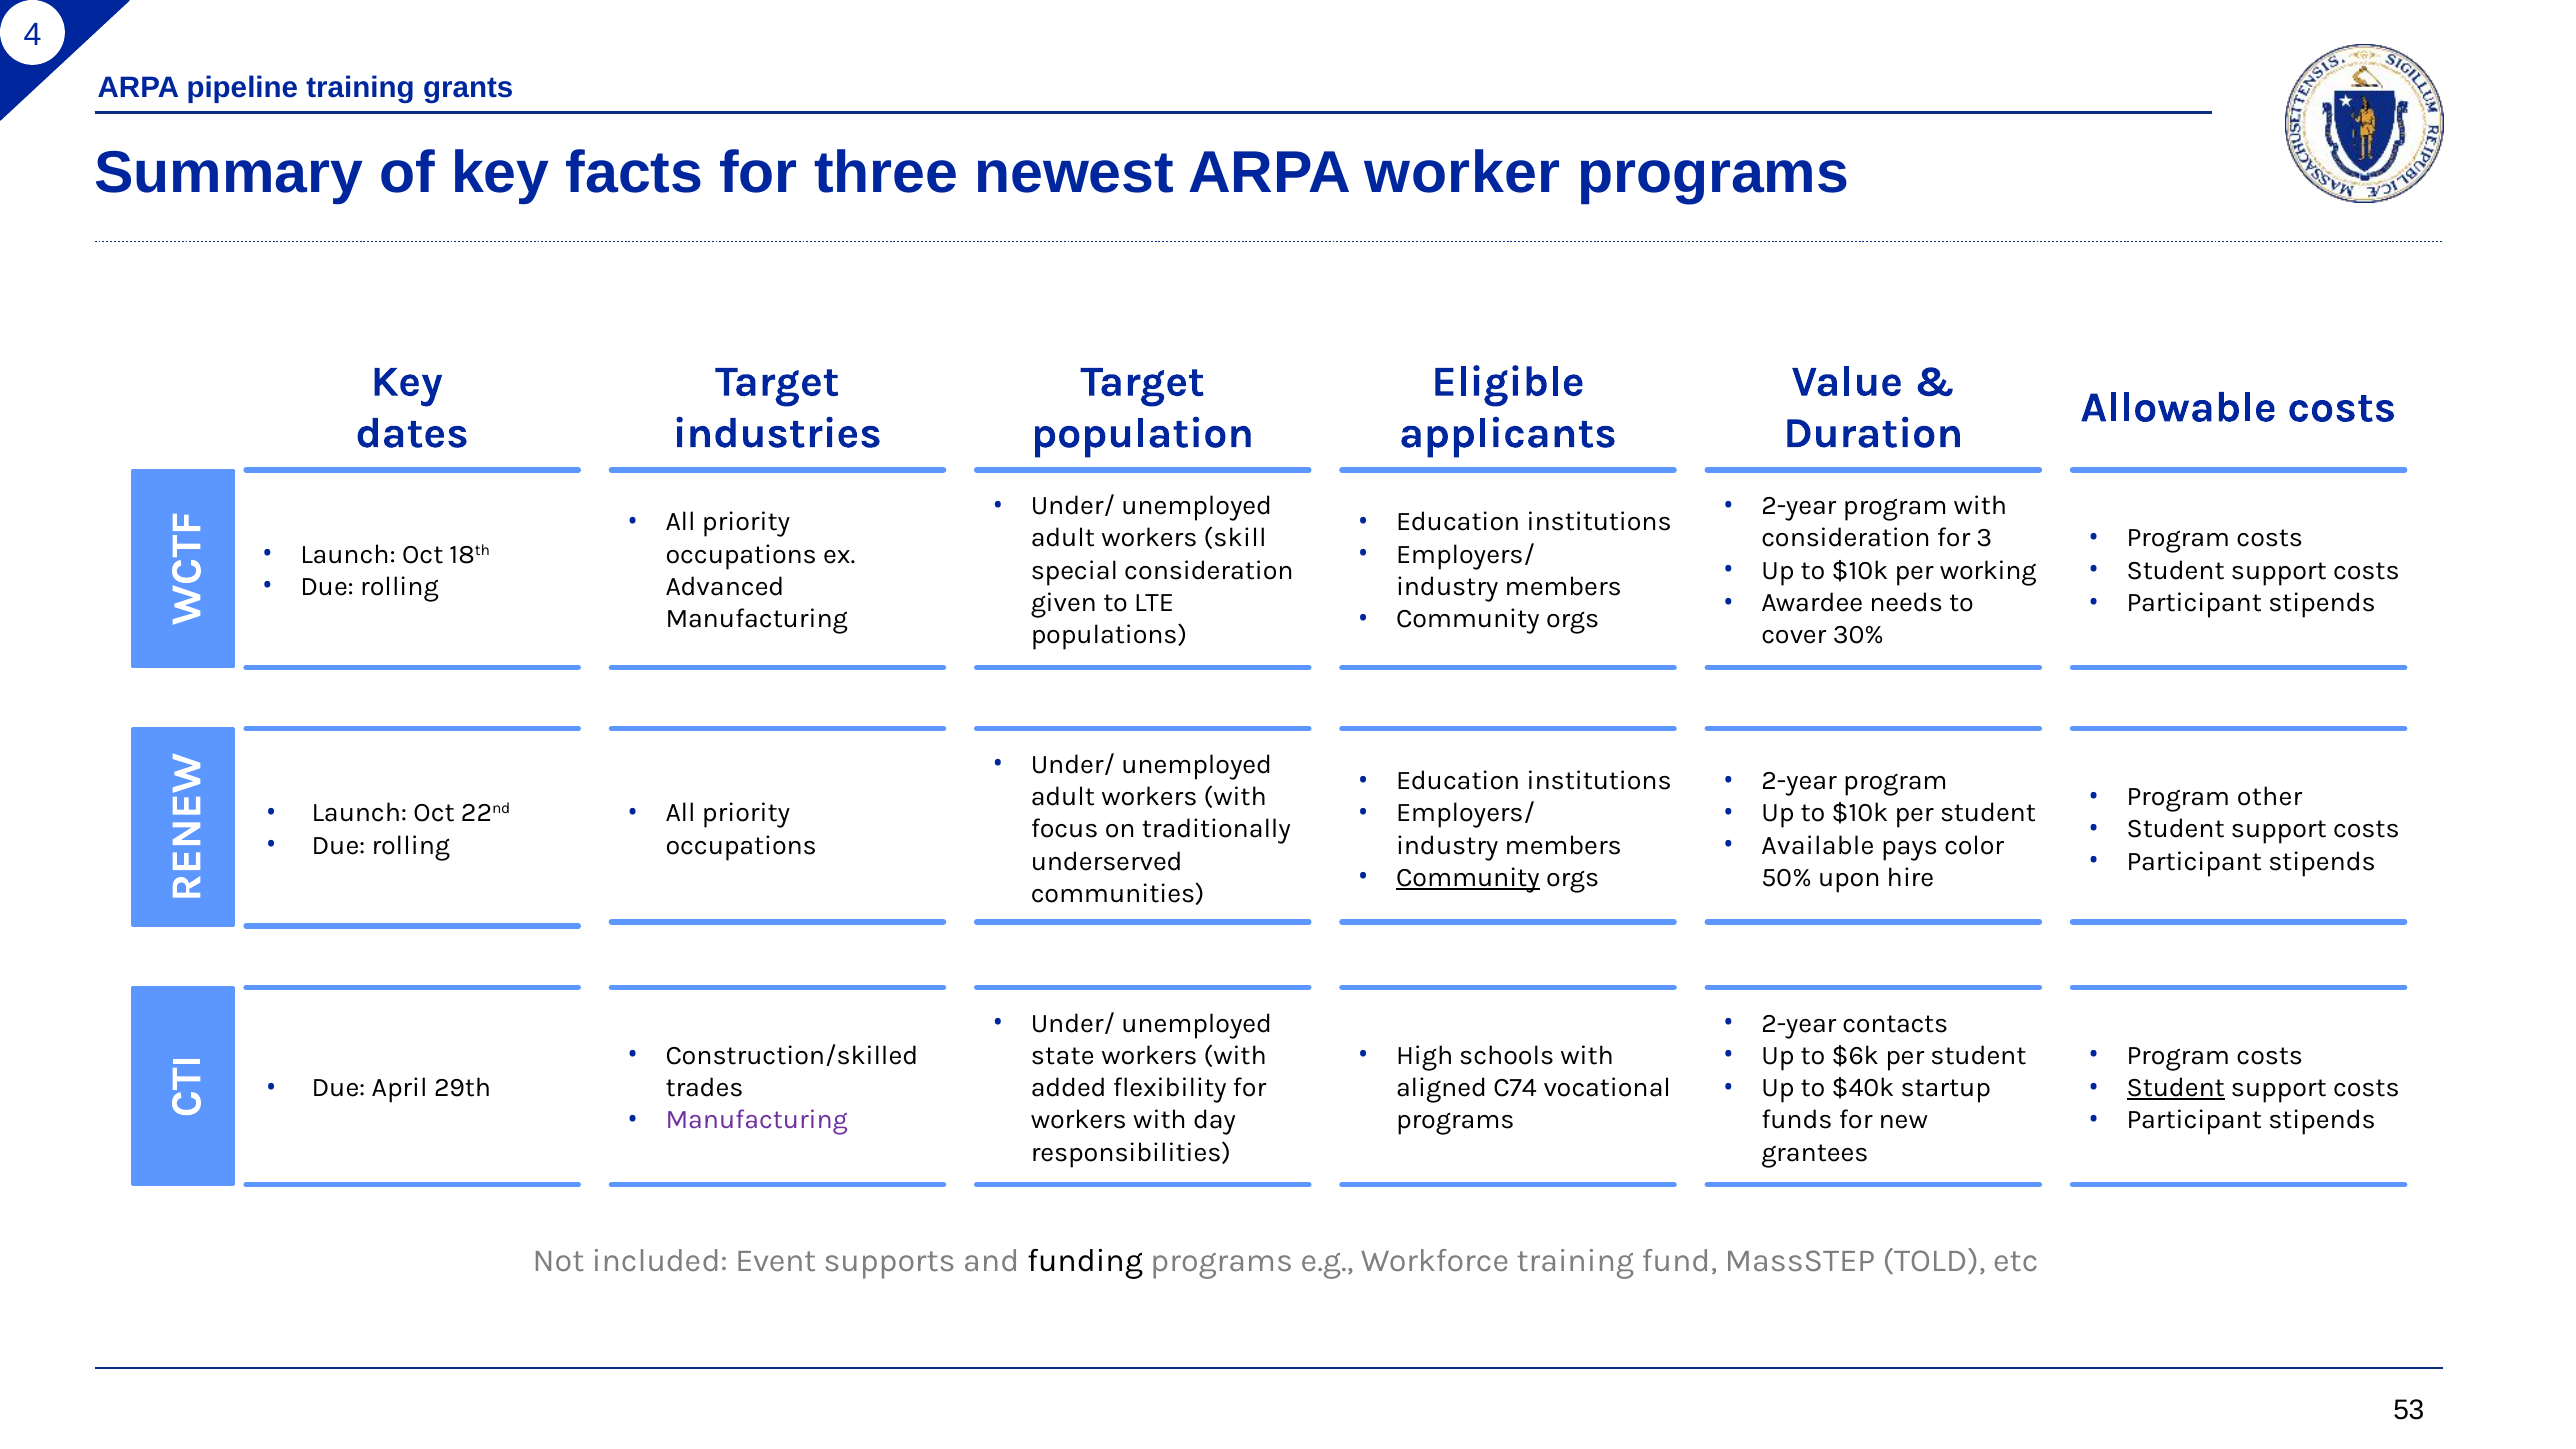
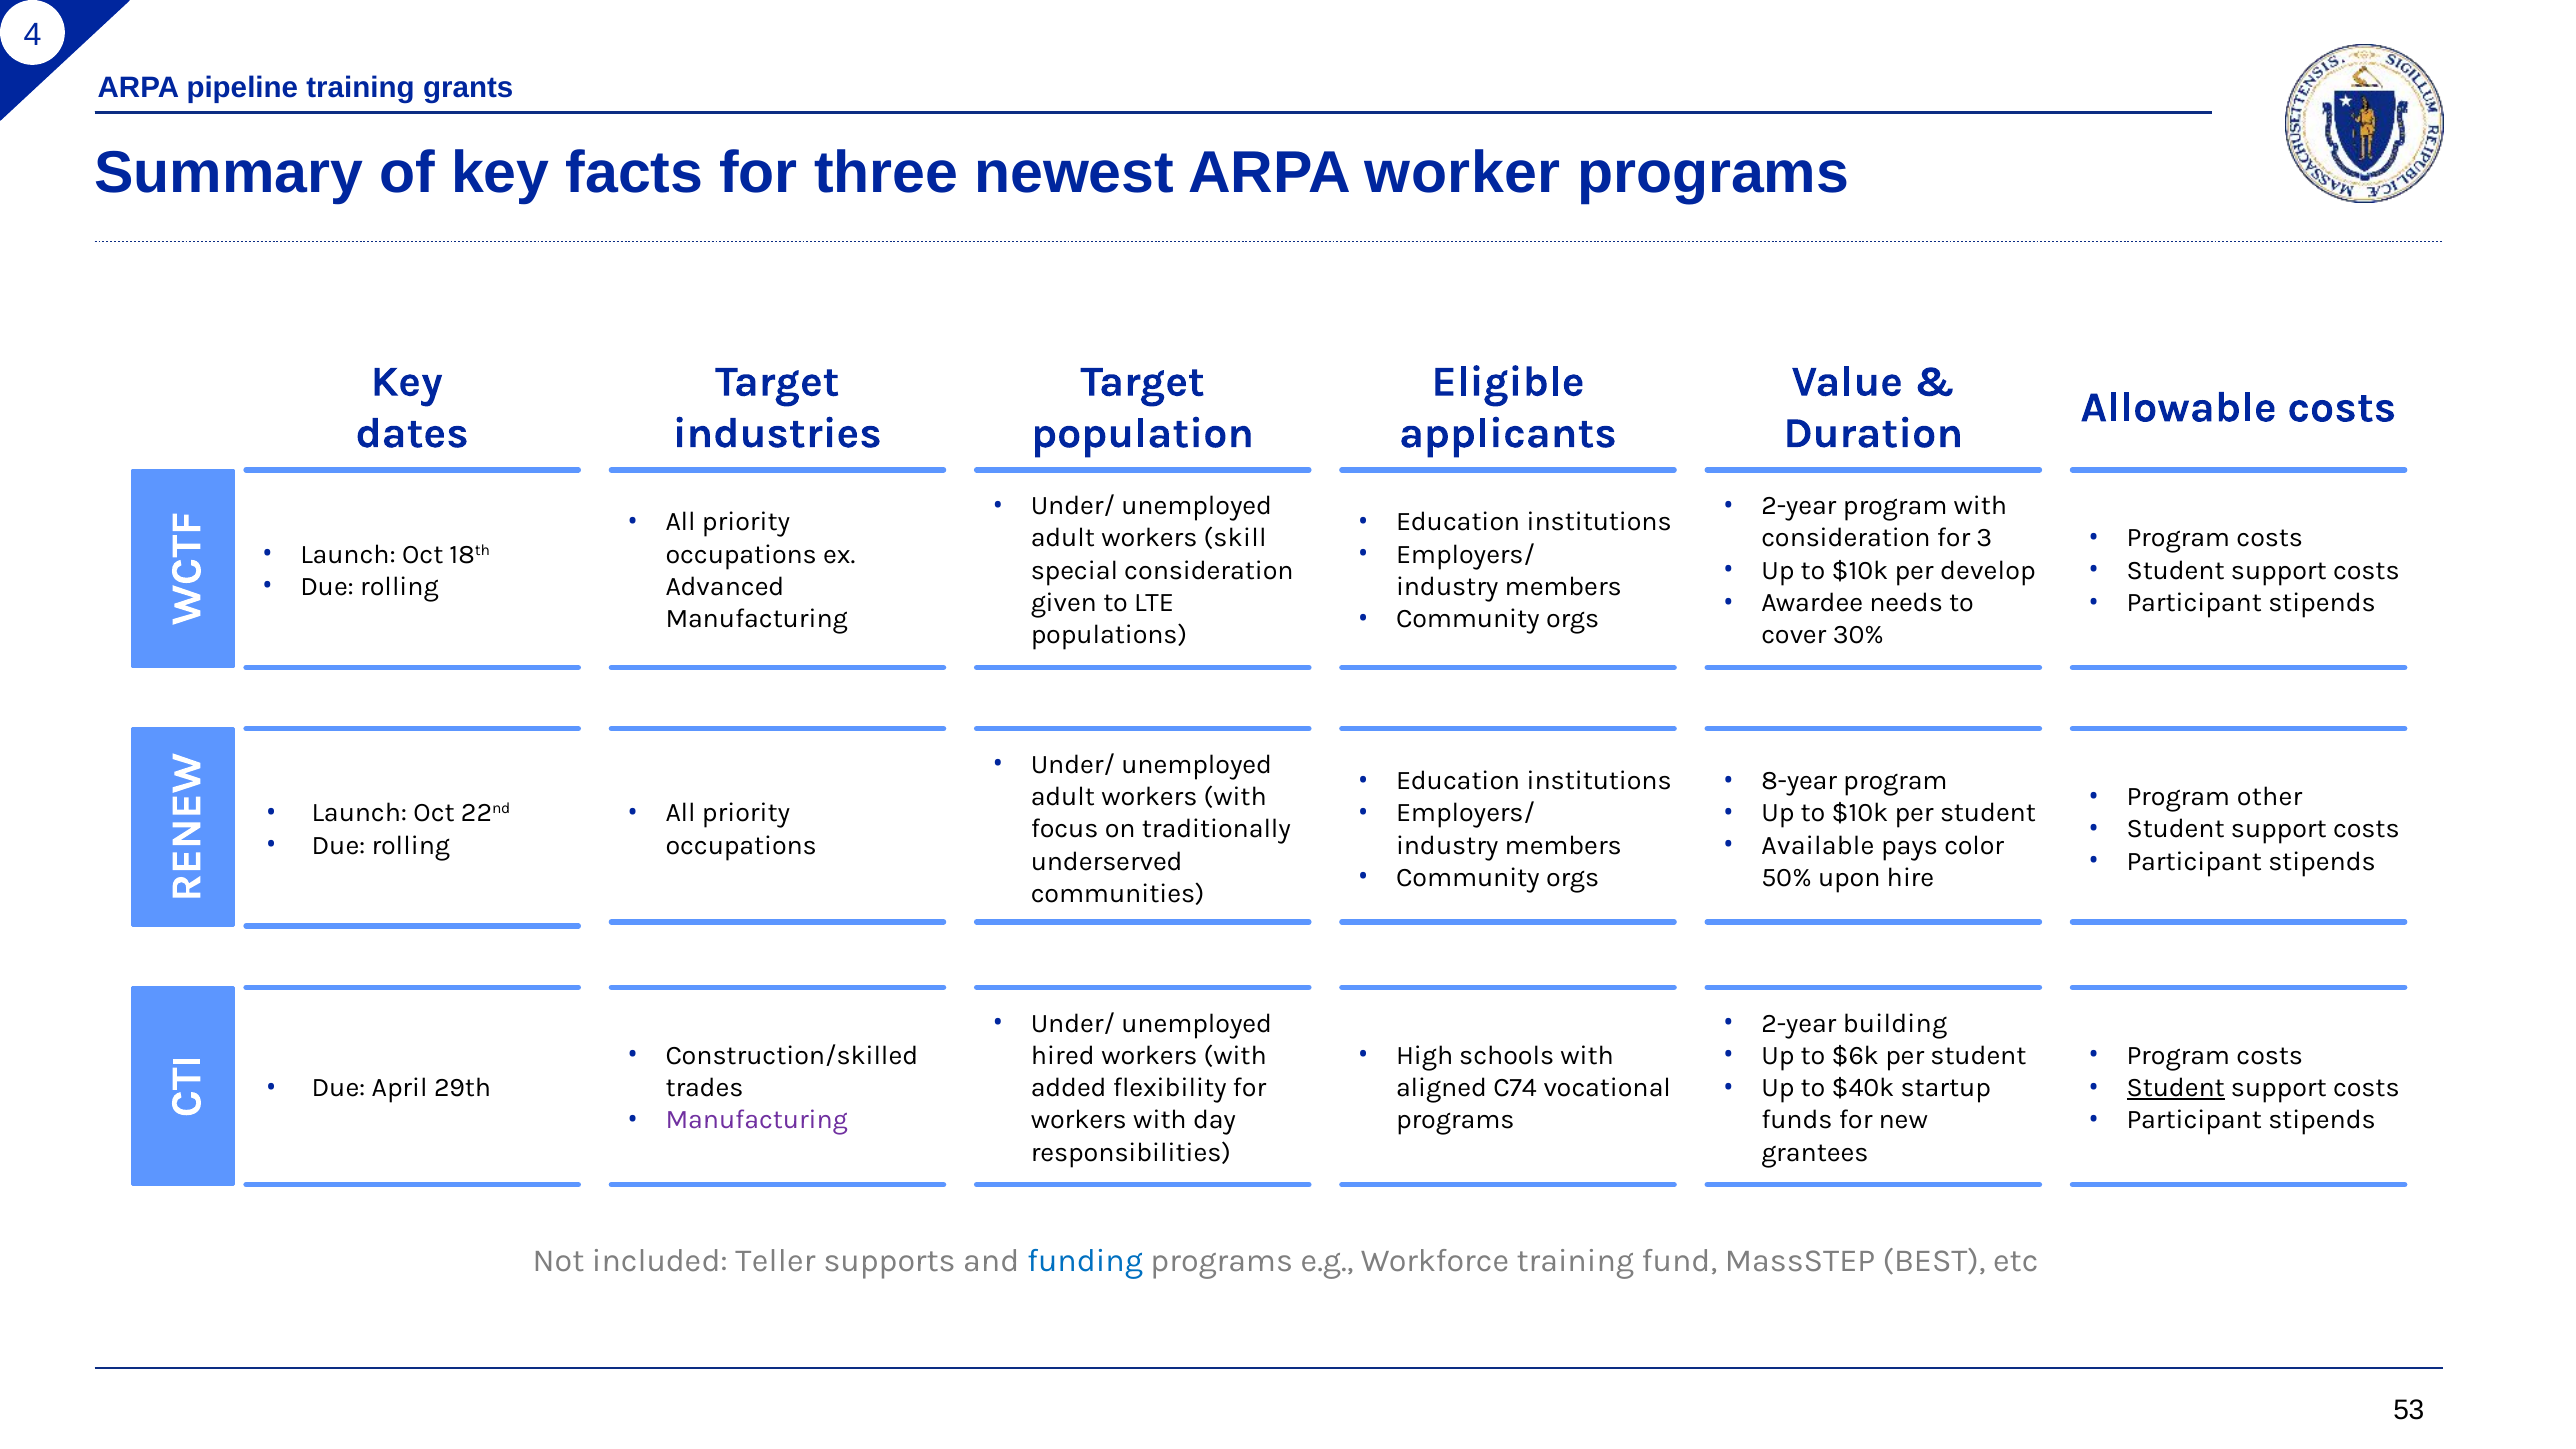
working: working -> develop
2-year at (1799, 781): 2-year -> 8-year
Community at (1468, 877) underline: present -> none
contacts: contacts -> building
state: state -> hired
Event: Event -> Teller
funding colour: black -> blue
TOLD: TOLD -> BEST
